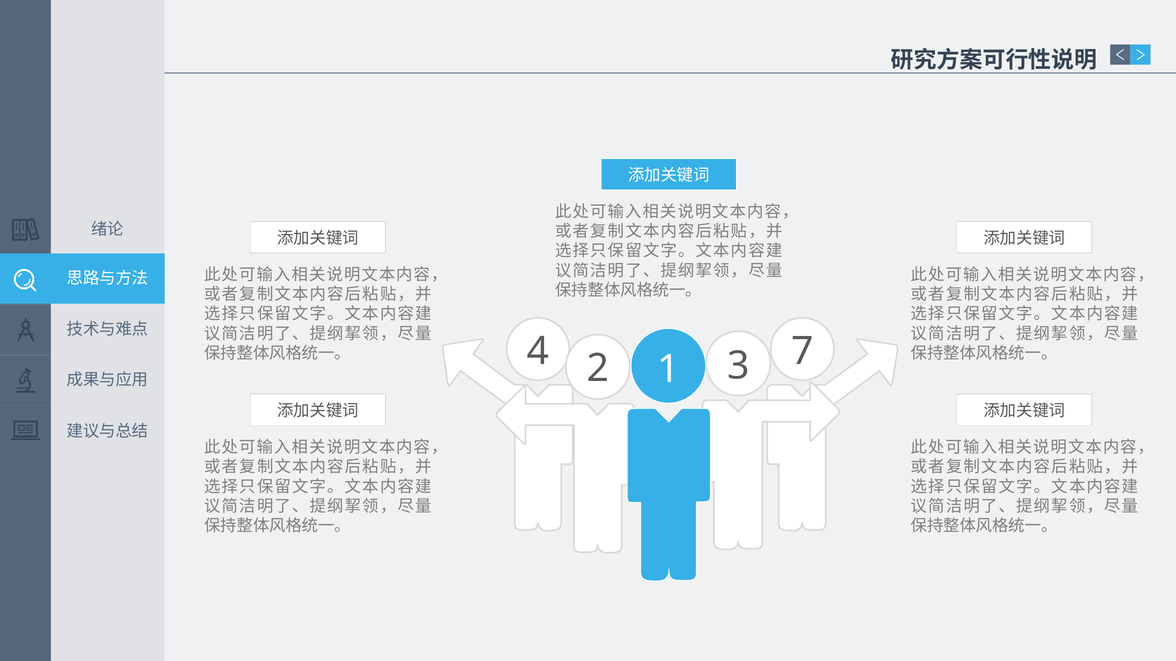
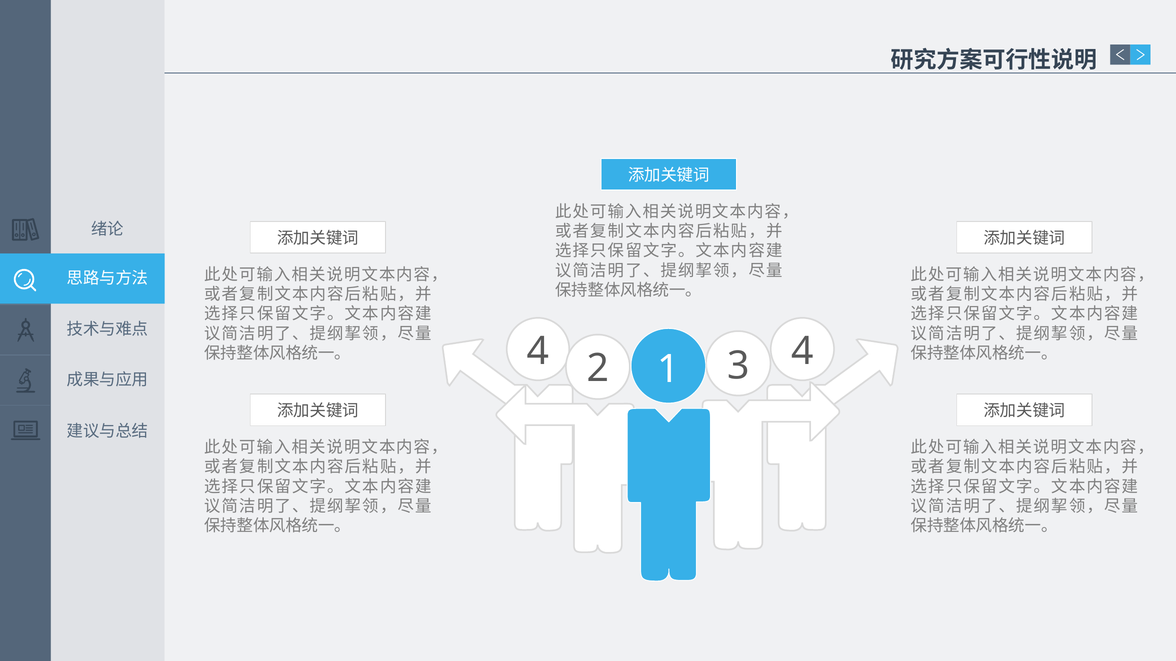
4 7: 7 -> 4
